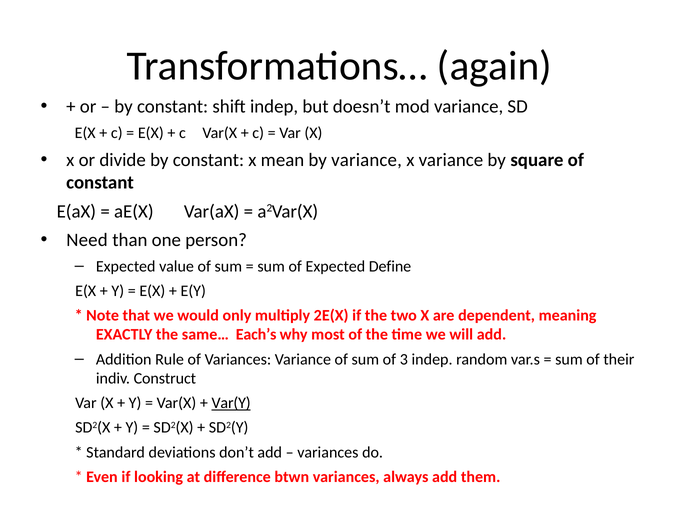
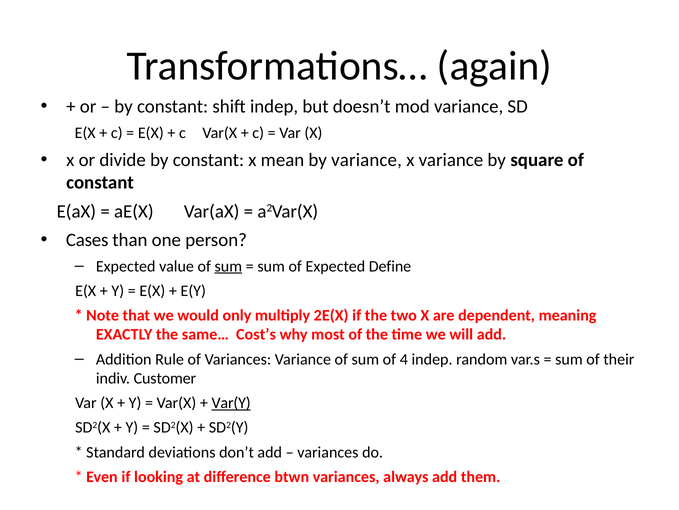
Need: Need -> Cases
sum at (228, 266) underline: none -> present
Each’s: Each’s -> Cost’s
3: 3 -> 4
Construct: Construct -> Customer
